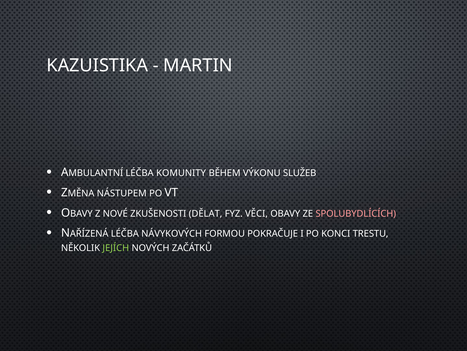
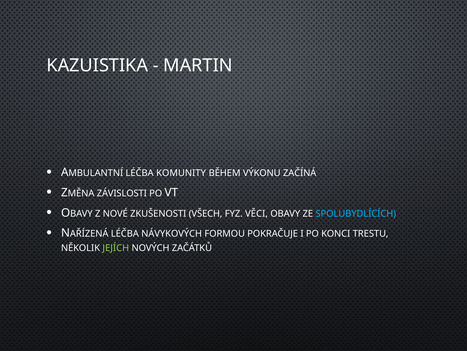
SLUŽEB: SLUŽEB -> ZAČÍNÁ
NÁSTUPEM: NÁSTUPEM -> ZÁVISLOSTI
DĚLAT: DĚLAT -> VŠECH
SPOLUBYDLÍCÍCH colour: pink -> light blue
